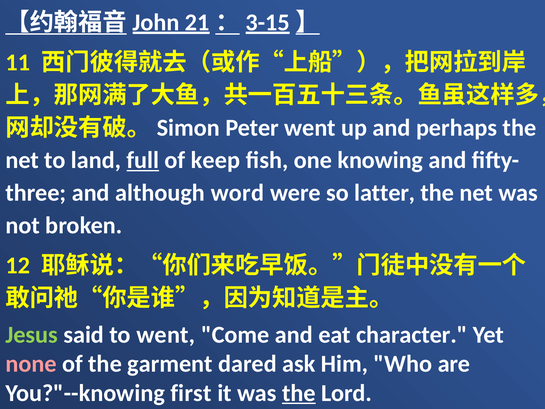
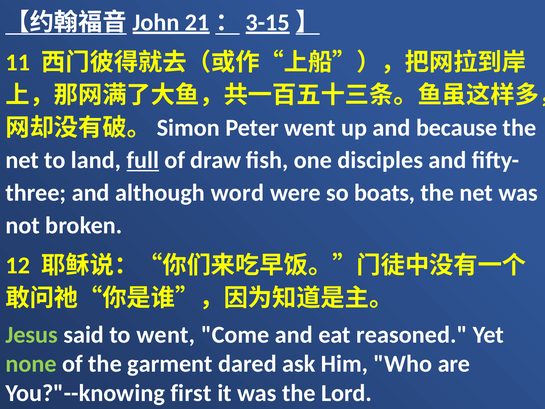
perhaps: perhaps -> because
keep: keep -> draw
knowing: knowing -> disciples
latter: latter -> boats
character: character -> reasoned
none colour: pink -> light green
the at (299, 393) underline: present -> none
